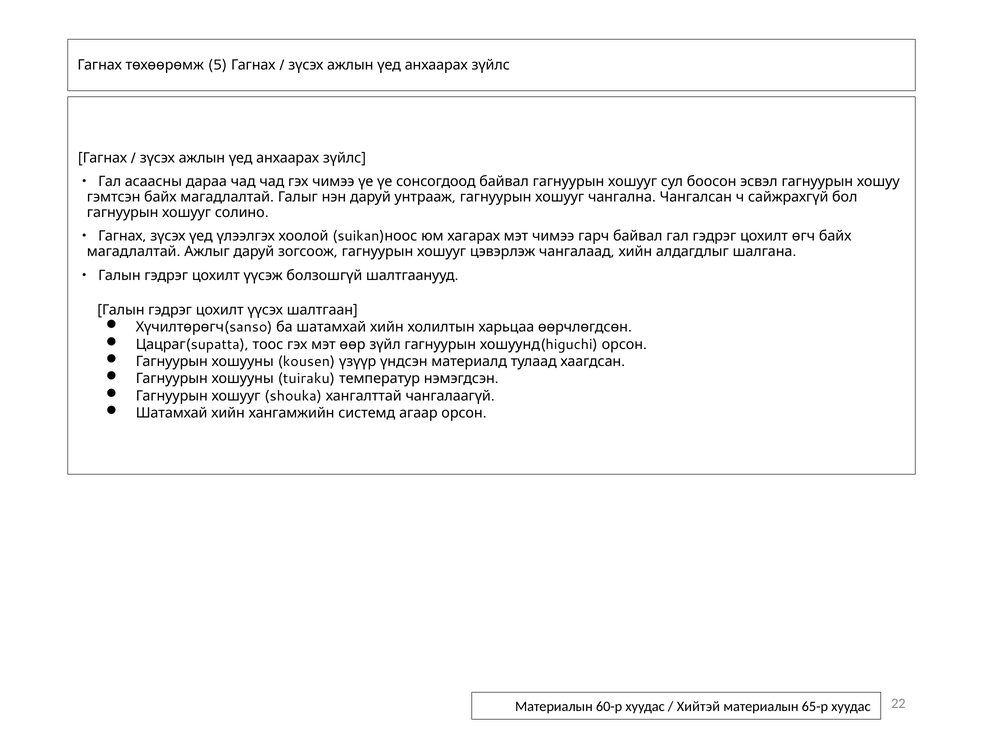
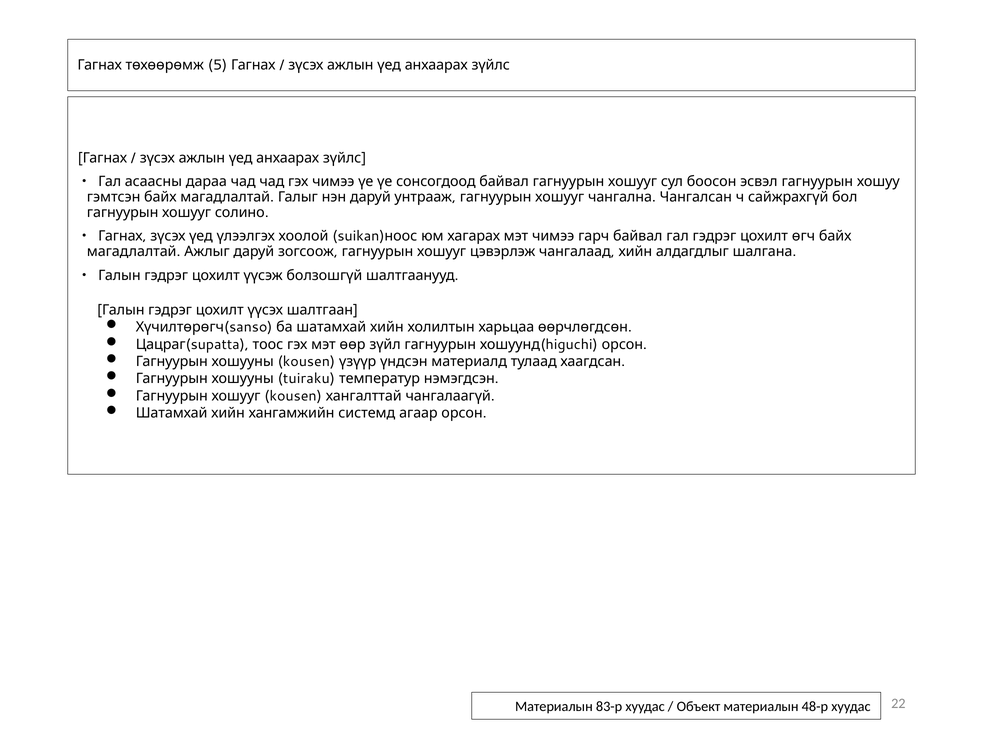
хошууг shouka: shouka -> kousen
60-р: 60-р -> 83-р
Хийтэй: Хийтэй -> Объект
65-р: 65-р -> 48-р
